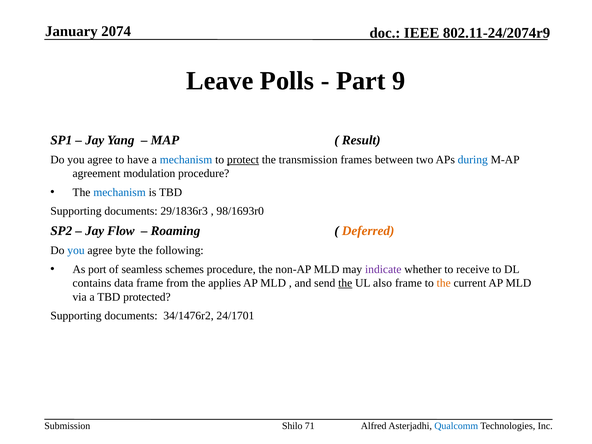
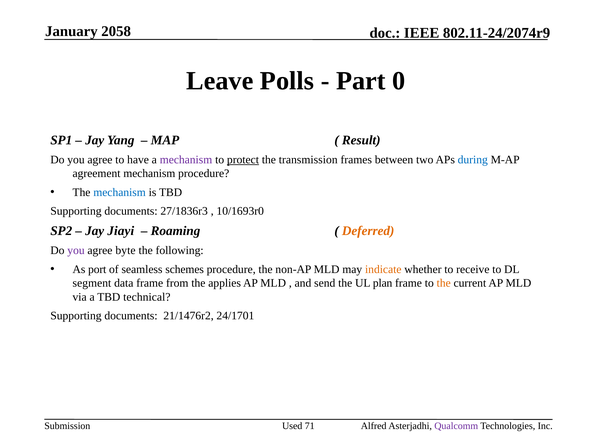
2074: 2074 -> 2058
9: 9 -> 0
mechanism at (186, 160) colour: blue -> purple
agreement modulation: modulation -> mechanism
29/1836r3: 29/1836r3 -> 27/1836r3
98/1693r0: 98/1693r0 -> 10/1693r0
Flow: Flow -> Jiayi
you at (76, 251) colour: blue -> purple
indicate colour: purple -> orange
contains: contains -> segment
the at (345, 283) underline: present -> none
also: also -> plan
protected: protected -> technical
34/1476r2: 34/1476r2 -> 21/1476r2
Shilo: Shilo -> Used
Qualcomm colour: blue -> purple
